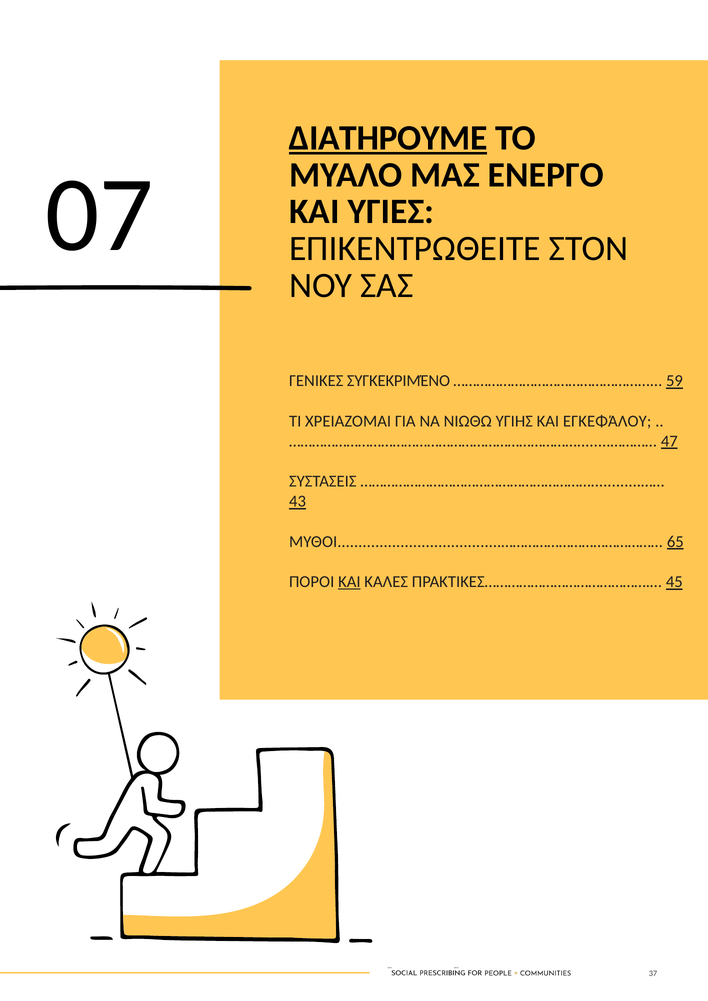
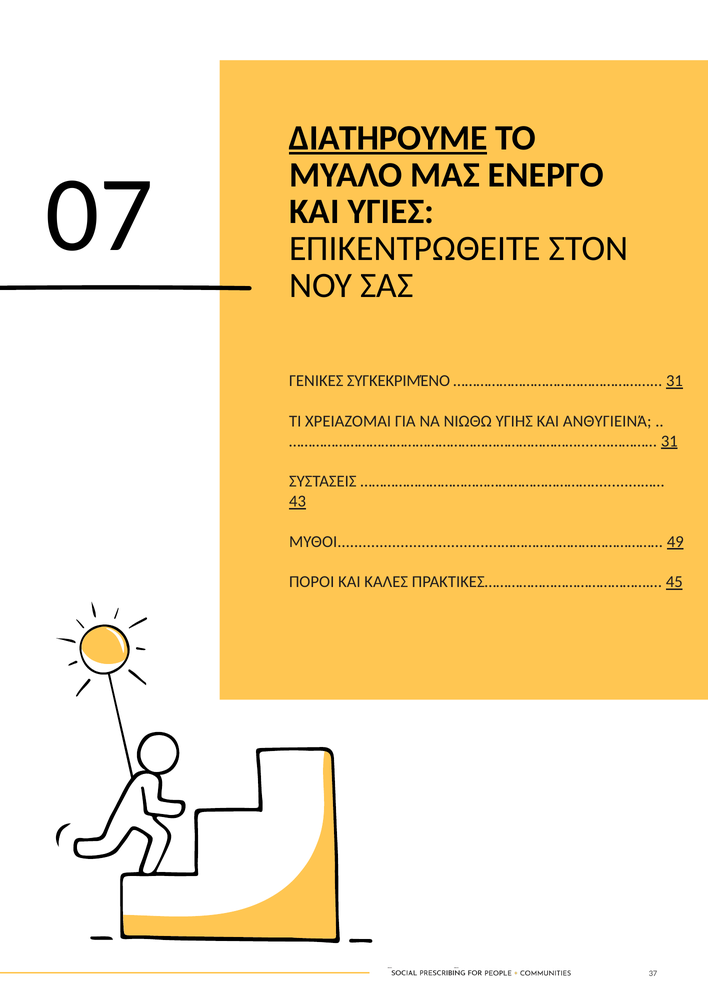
59 at (674, 381): 59 -> 31
ΕΓΚΕΦΆΛΟΥ: ΕΓΚΕΦΆΛΟΥ -> ΑΝΘΥΓΙΕΙΝΆ
47 at (669, 441): 47 -> 31
65: 65 -> 49
ΚΑΙ at (349, 582) underline: present -> none
